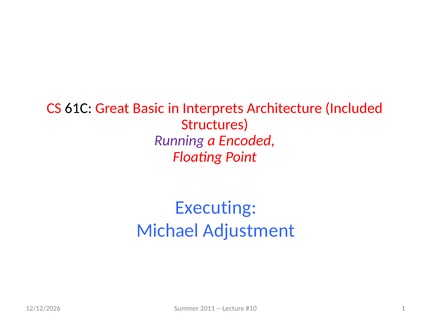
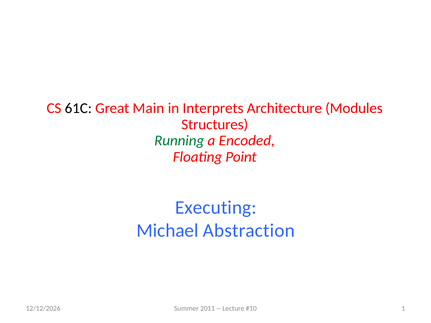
Basic: Basic -> Main
Included: Included -> Modules
Running colour: purple -> green
Adjustment: Adjustment -> Abstraction
